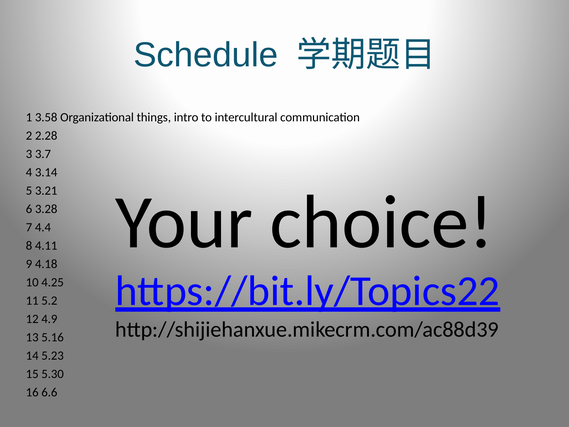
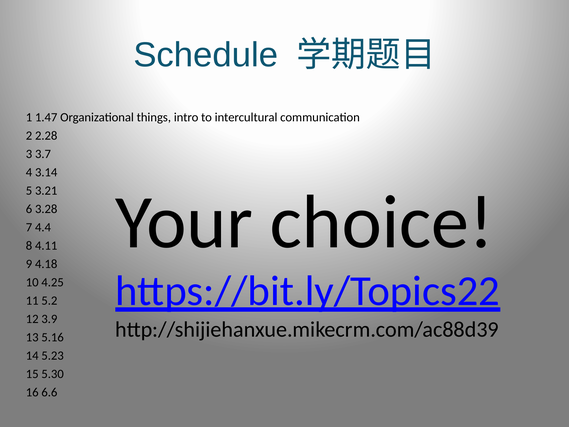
3.58: 3.58 -> 1.47
4.9: 4.9 -> 3.9
